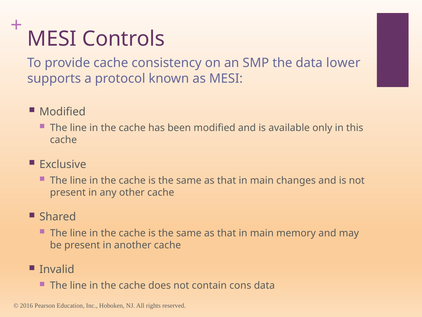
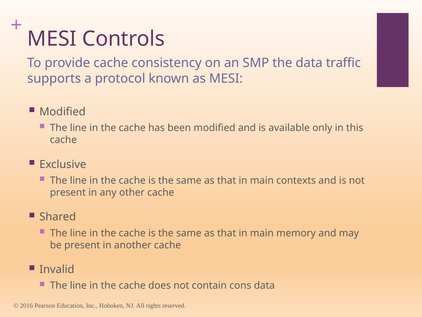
lower: lower -> traffic
changes: changes -> contexts
